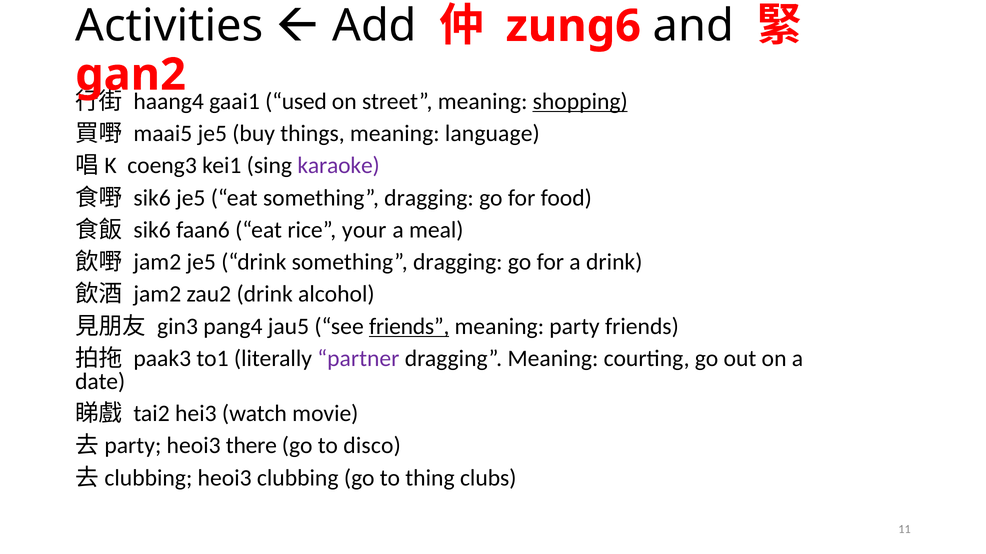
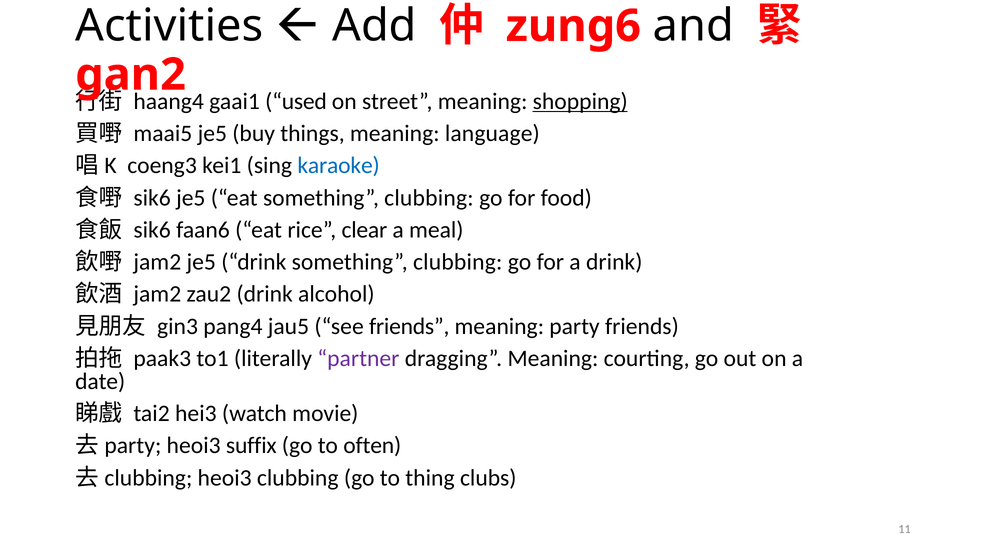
karaoke colour: purple -> blue
eat something dragging: dragging -> clubbing
your: your -> clear
drink something dragging: dragging -> clubbing
friends at (409, 327) underline: present -> none
there: there -> suffix
disco: disco -> often
